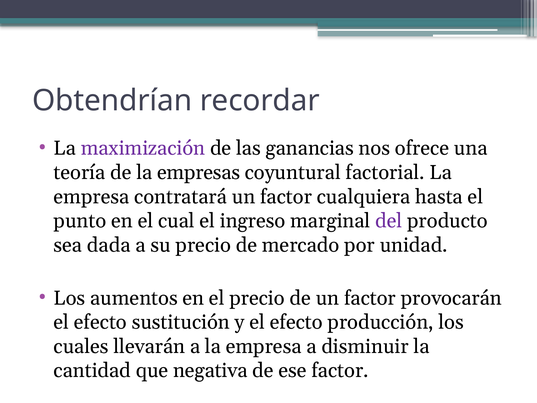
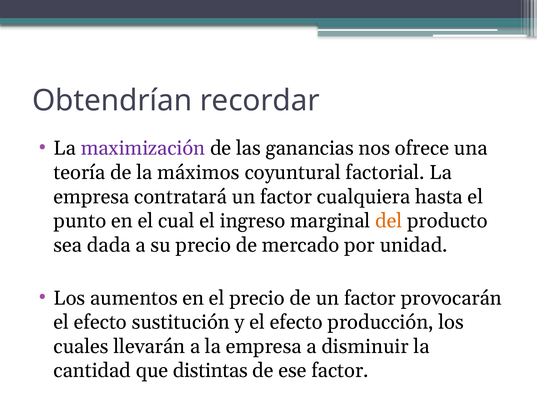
empresas: empresas -> máximos
del colour: purple -> orange
negativa: negativa -> distintas
